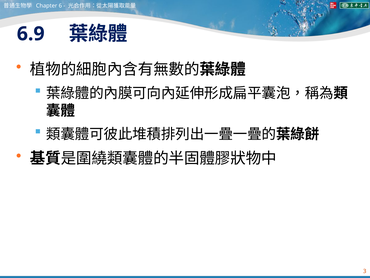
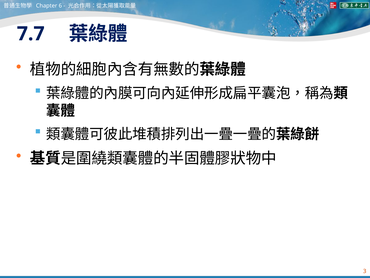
6.9: 6.9 -> 7.7
